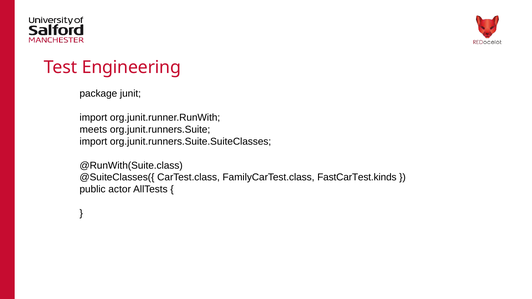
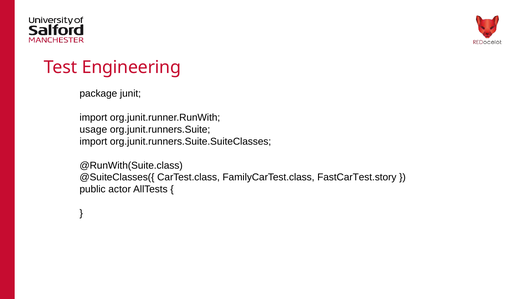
meets: meets -> usage
FastCarTest.kinds: FastCarTest.kinds -> FastCarTest.story
